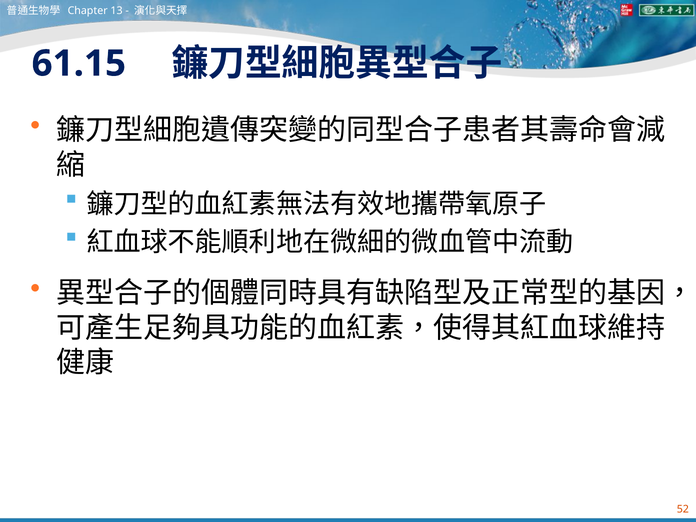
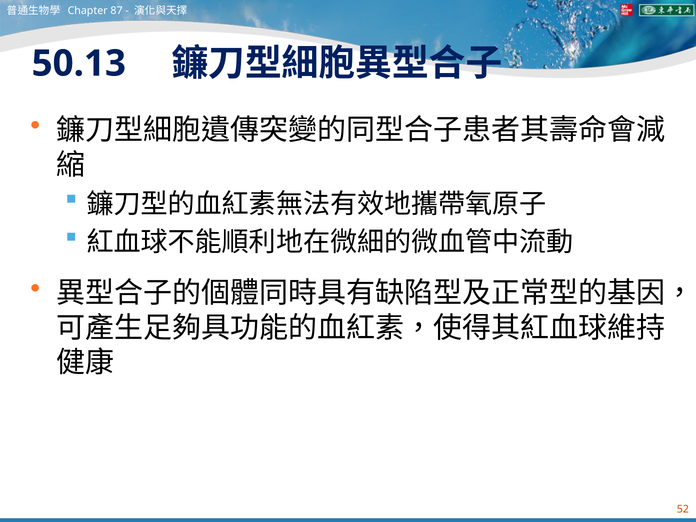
13: 13 -> 87
61.15: 61.15 -> 50.13
